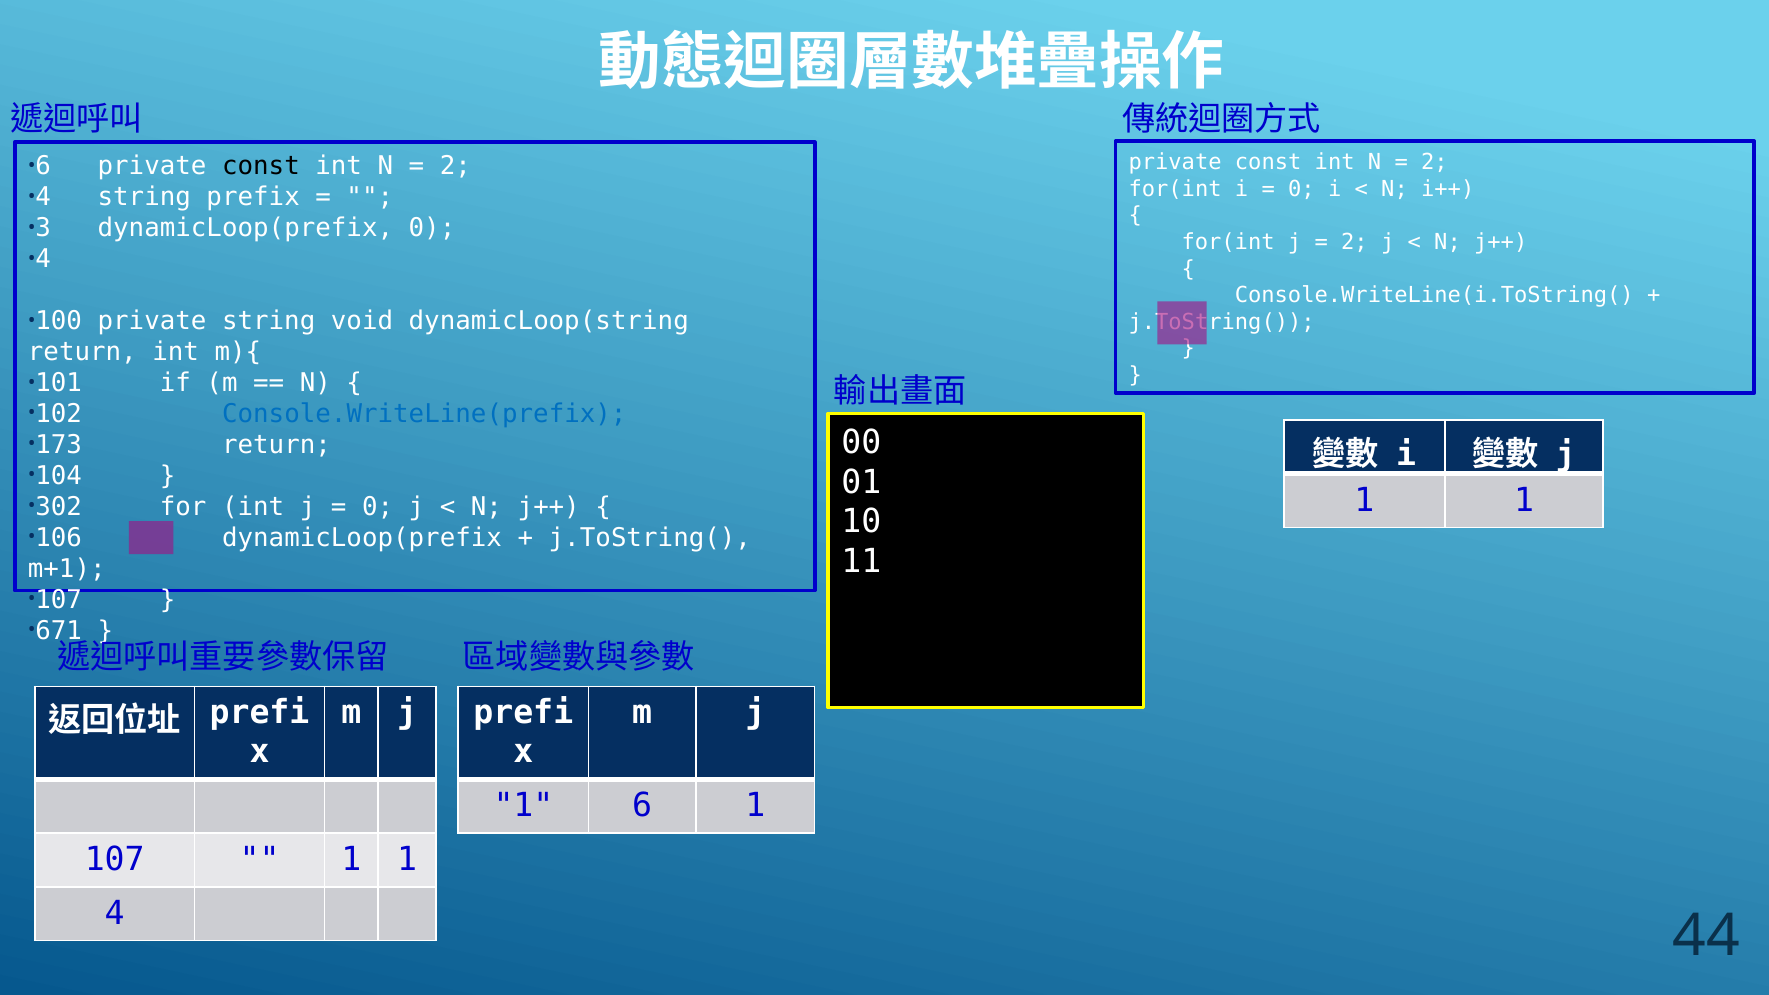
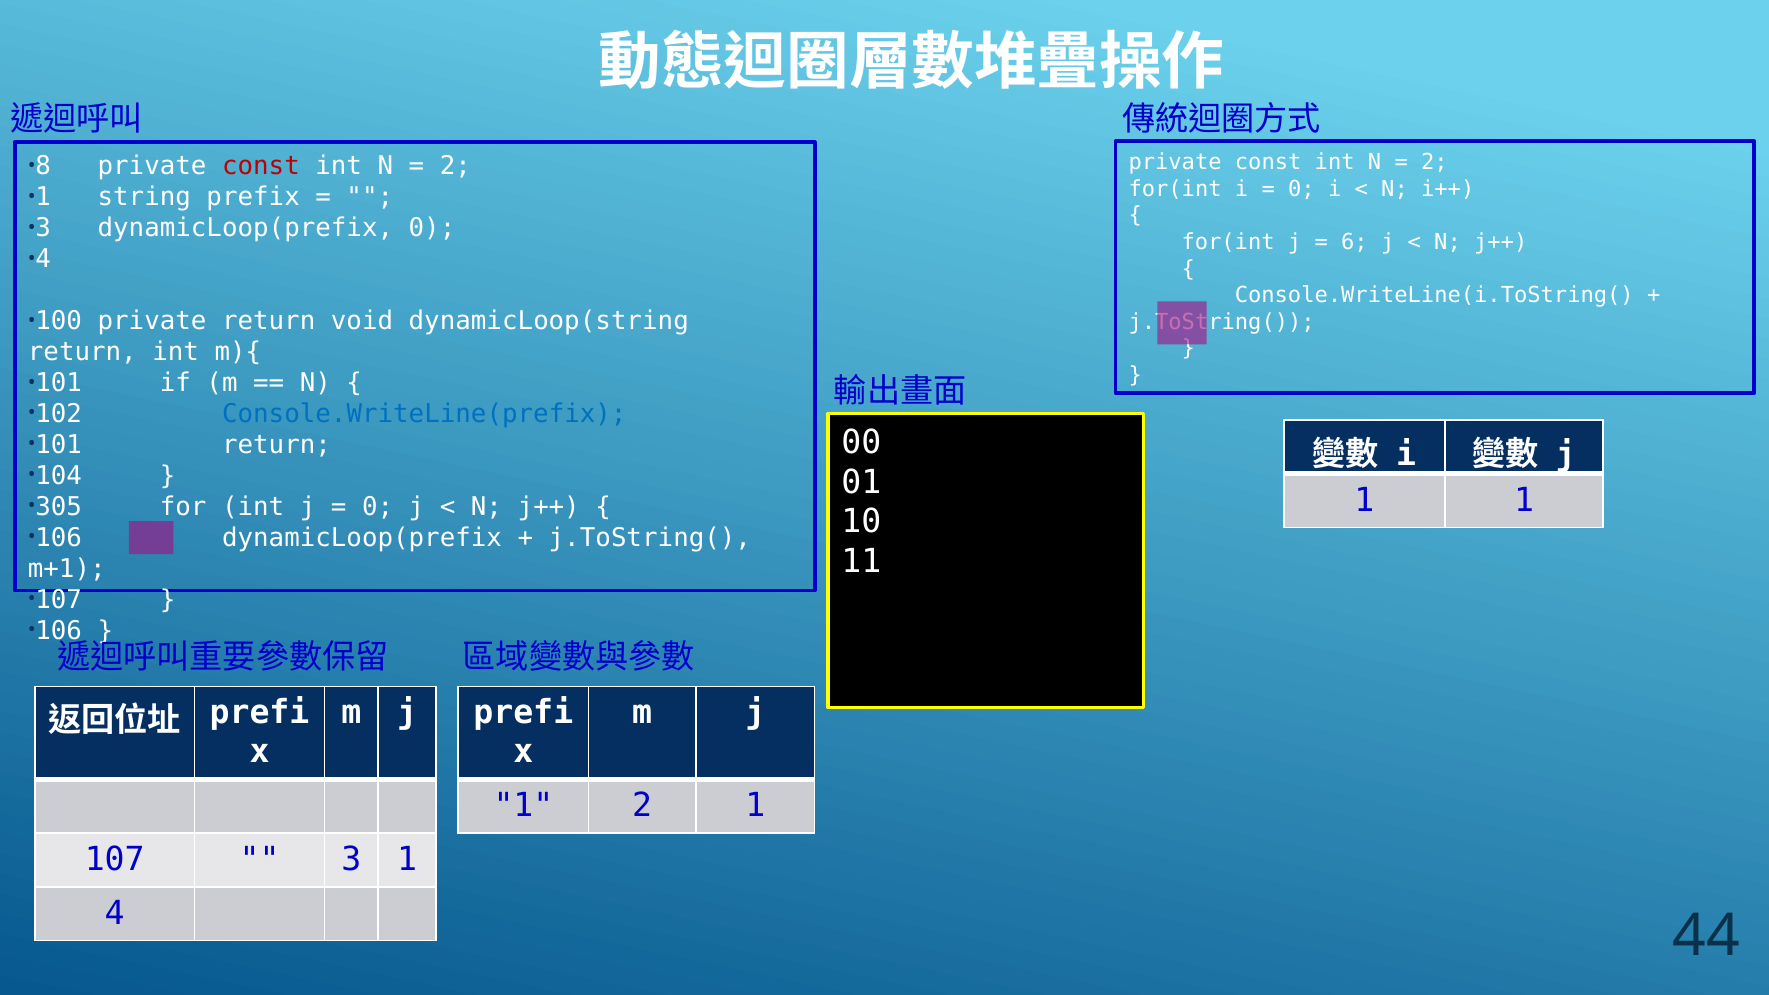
6 at (43, 166): 6 -> 8
const at (261, 166) colour: black -> red
4 at (43, 197): 4 -> 1
2 at (1354, 242): 2 -> 6
private string: string -> return
173 at (59, 445): 173 -> 101
302: 302 -> 305
671 at (59, 631): 671 -> 106
1 6: 6 -> 2
1 at (351, 860): 1 -> 3
